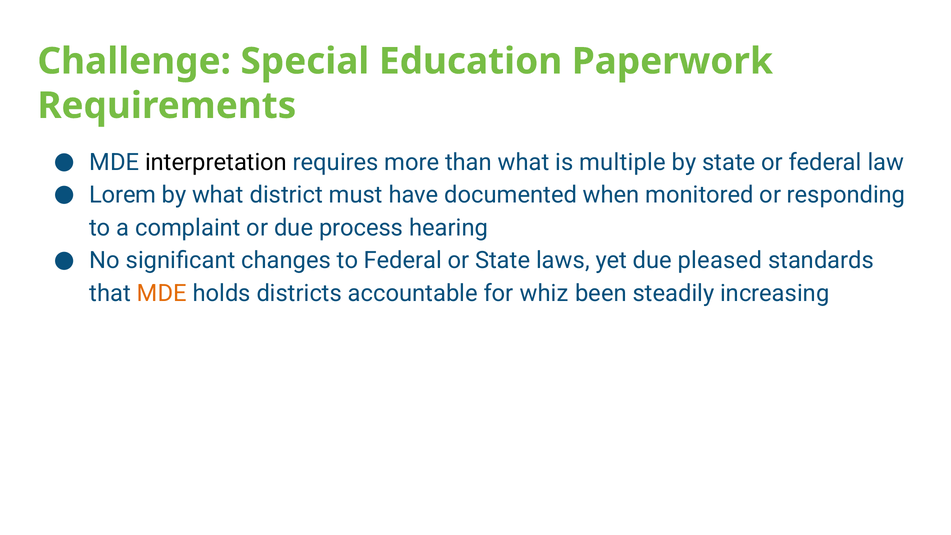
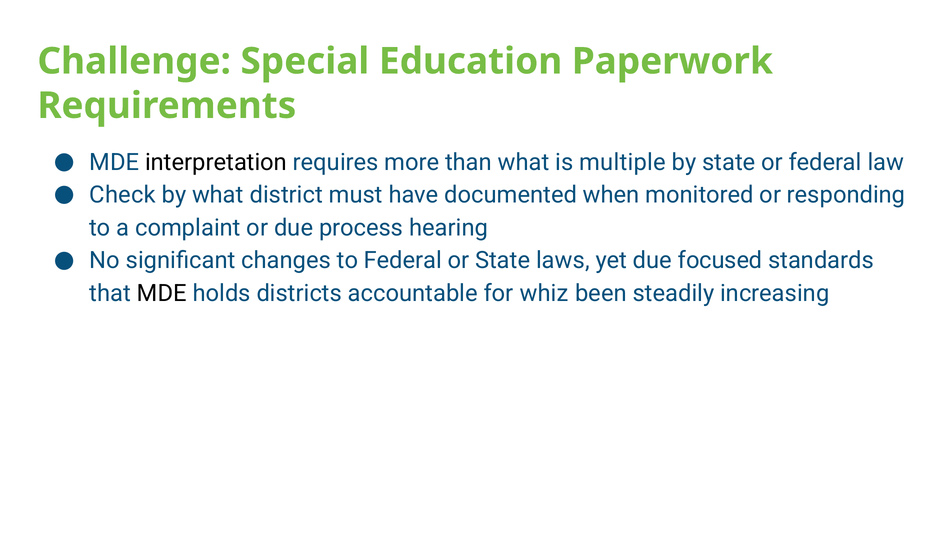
Lorem: Lorem -> Check
pleased: pleased -> focused
MDE at (162, 293) colour: orange -> black
